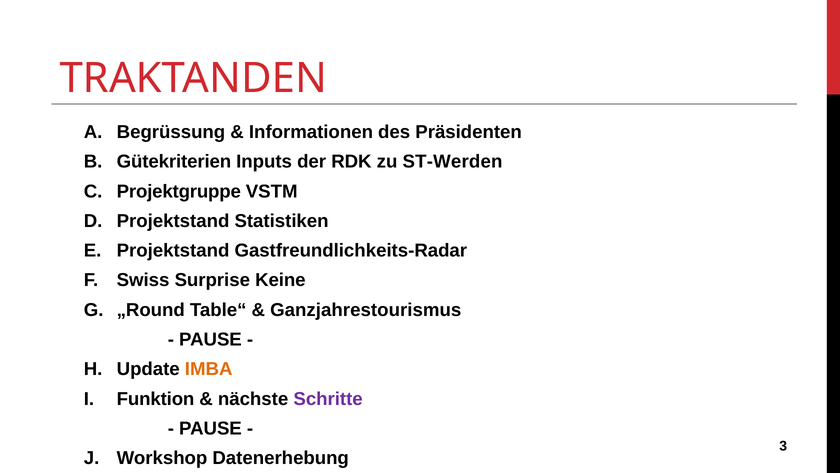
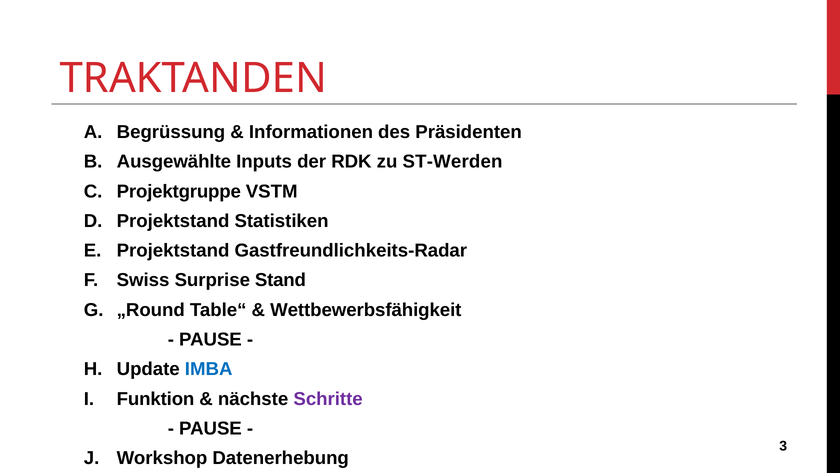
Gütekriterien: Gütekriterien -> Ausgewählte
Keine: Keine -> Stand
Ganzjahrestourismus: Ganzjahrestourismus -> Wettbewerbsfähigkeit
IMBA colour: orange -> blue
